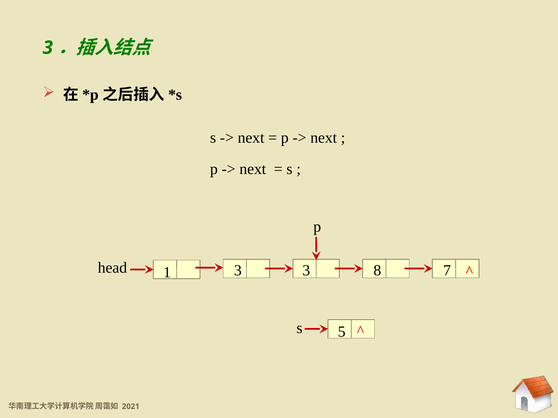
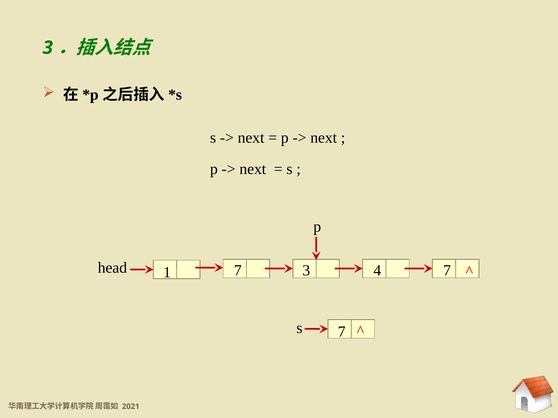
8: 8 -> 4
1 3: 3 -> 7
s 5: 5 -> 7
